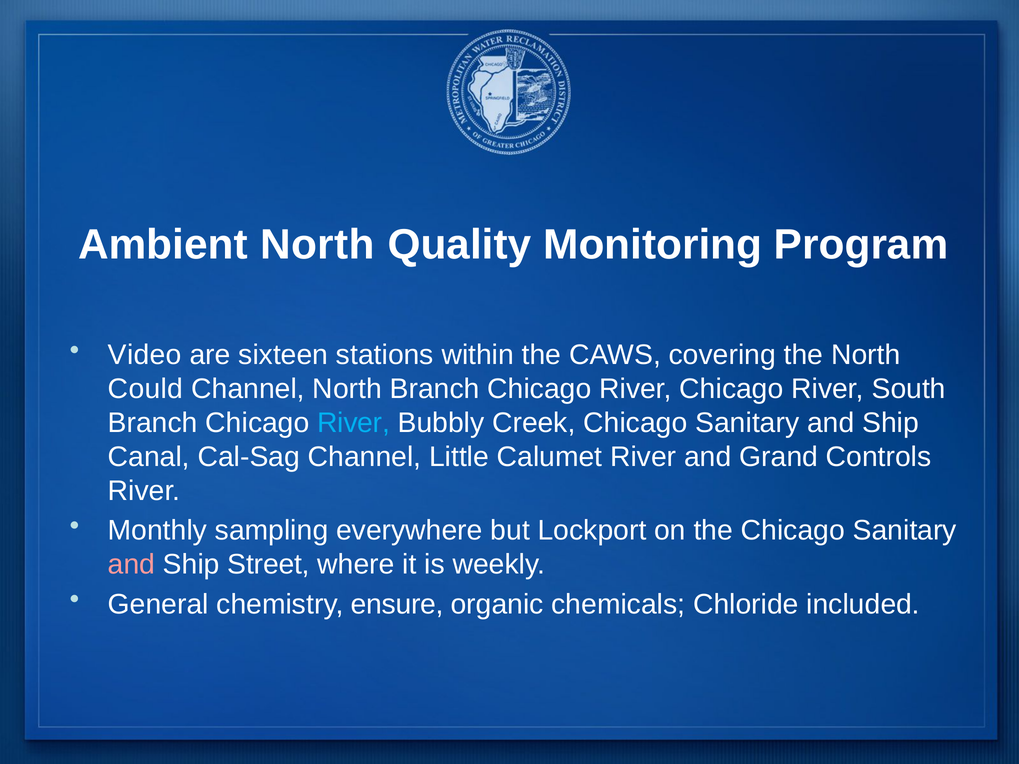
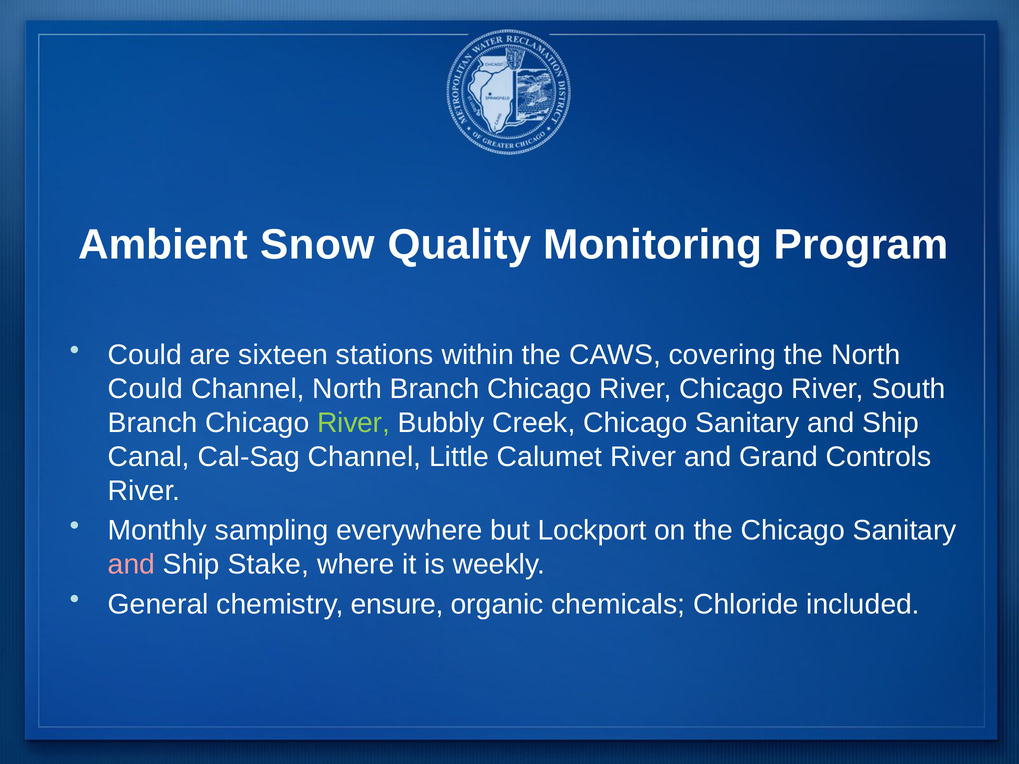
Ambient North: North -> Snow
Video at (145, 355): Video -> Could
River at (354, 423) colour: light blue -> light green
Street: Street -> Stake
